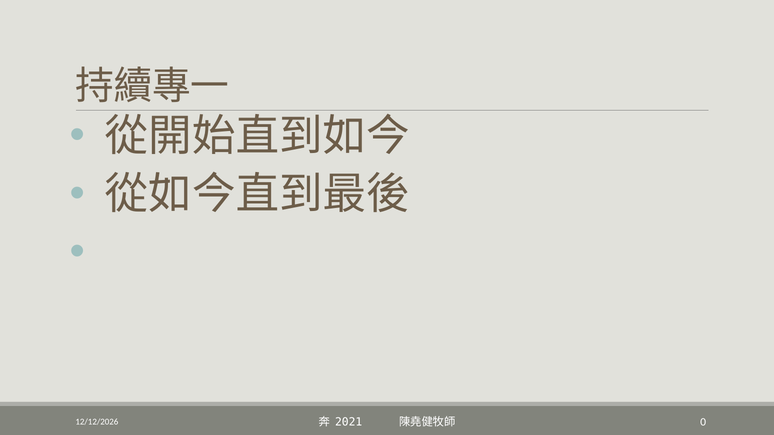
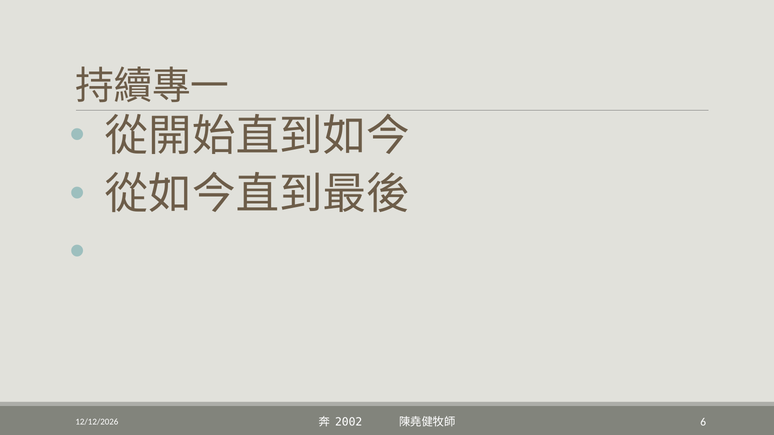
2021: 2021 -> 2002
0: 0 -> 6
